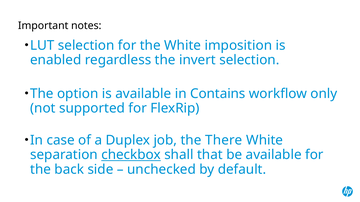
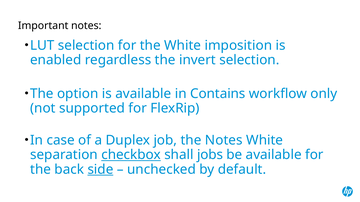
the There: There -> Notes
that: that -> jobs
side underline: none -> present
